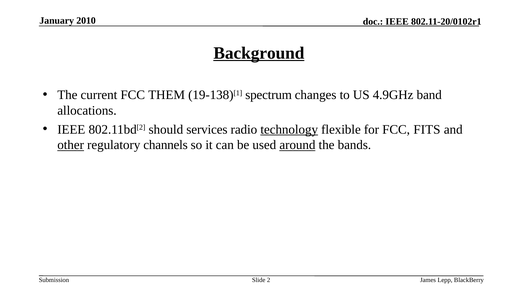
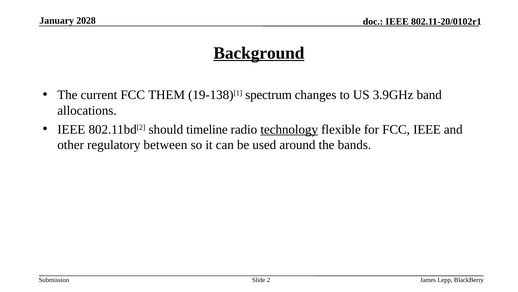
2010: 2010 -> 2028
4.9GHz: 4.9GHz -> 3.9GHz
services: services -> timeline
FCC FITS: FITS -> IEEE
other underline: present -> none
channels: channels -> between
around underline: present -> none
